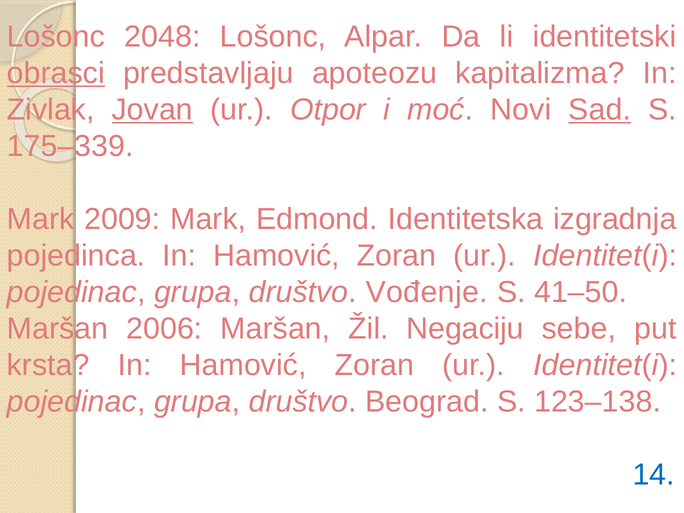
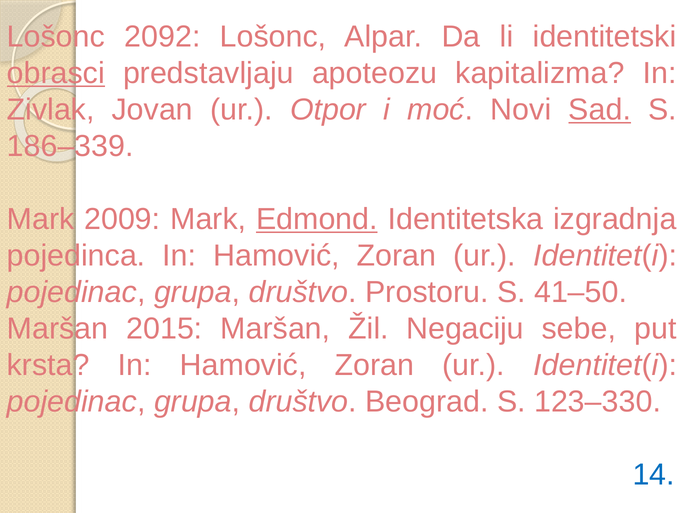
2048: 2048 -> 2092
Jovan underline: present -> none
175–339: 175–339 -> 186–339
Edmond underline: none -> present
Vođenje: Vođenje -> Prostoru
2006: 2006 -> 2015
123–138: 123–138 -> 123–330
